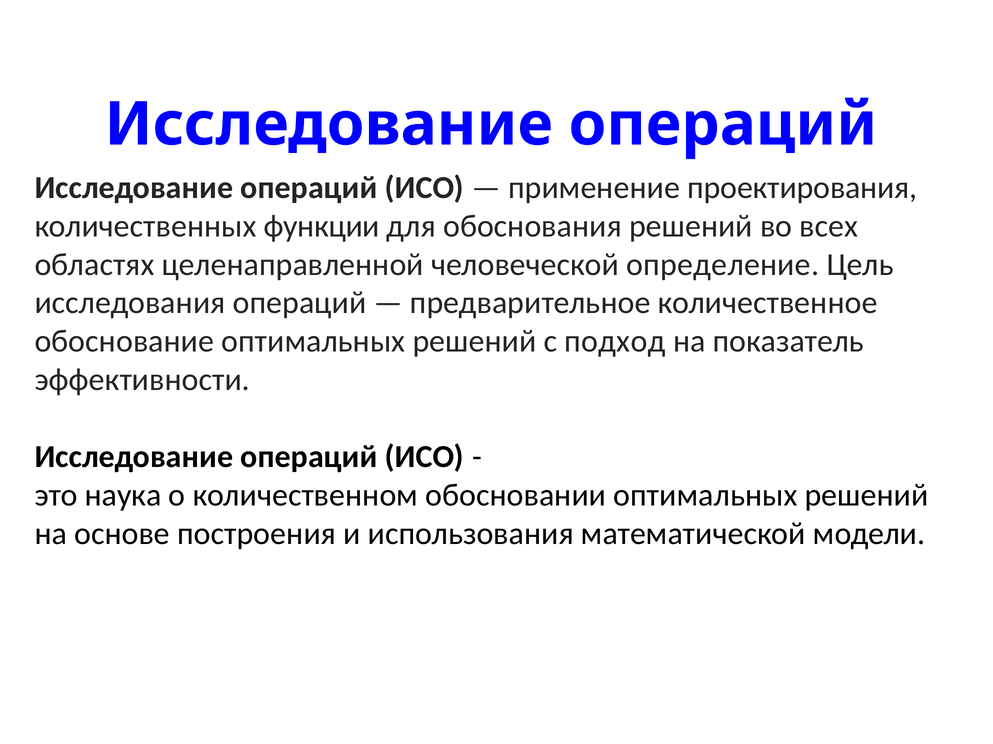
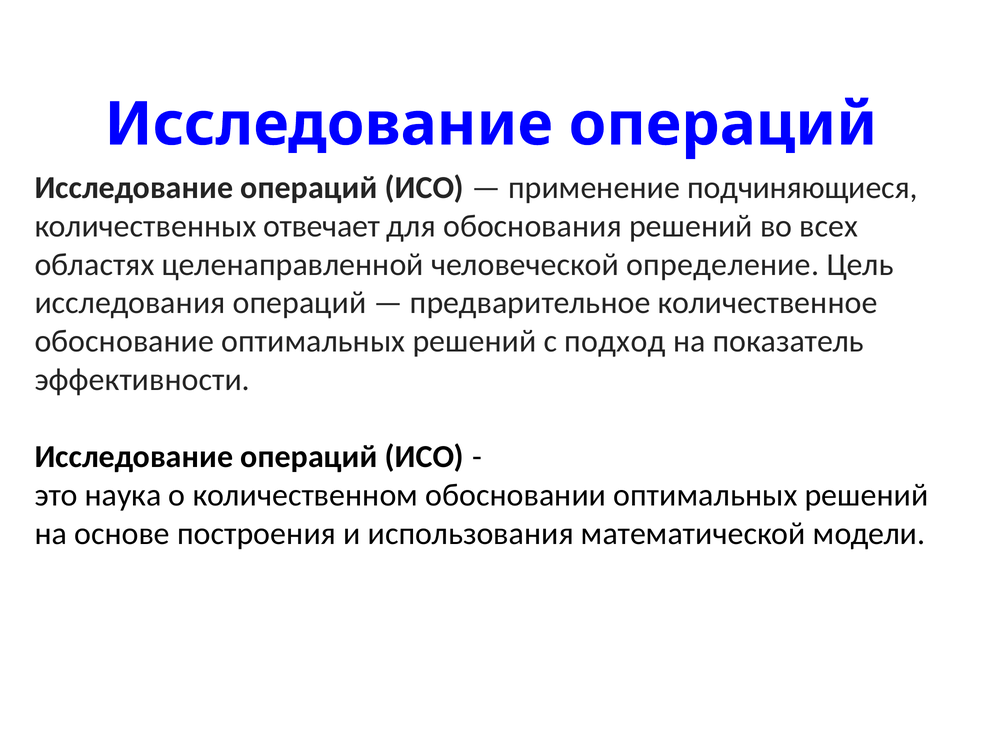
проектирования: проектирования -> подчиняющиеся
функции: функции -> отвечает
